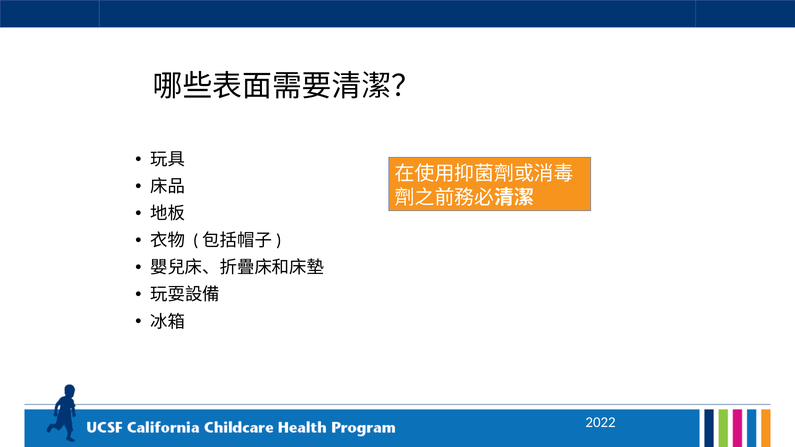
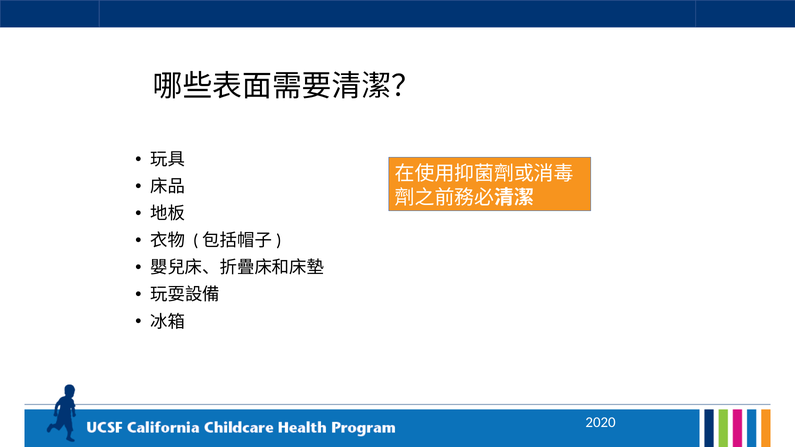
2022: 2022 -> 2020
